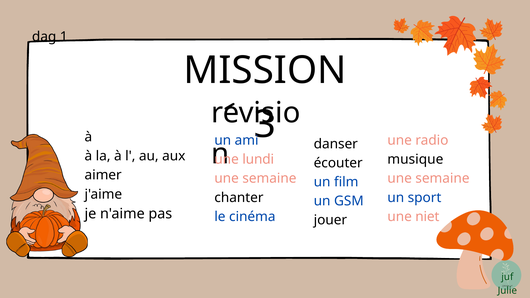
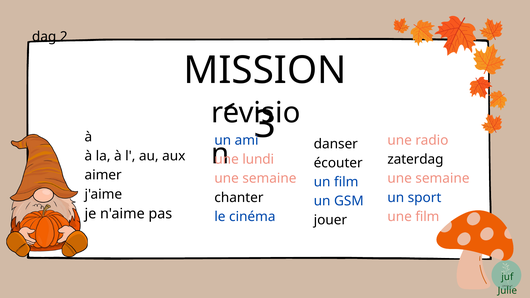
1: 1 -> 2
musique: musique -> zaterdag
une niet: niet -> film
